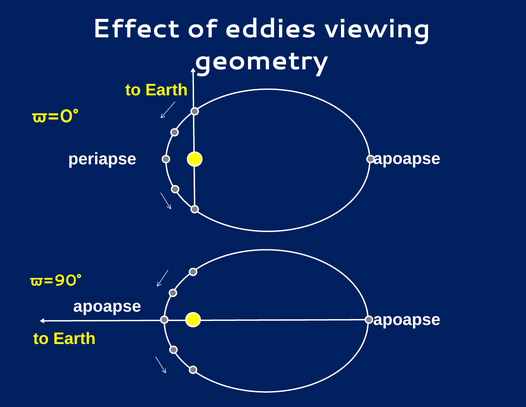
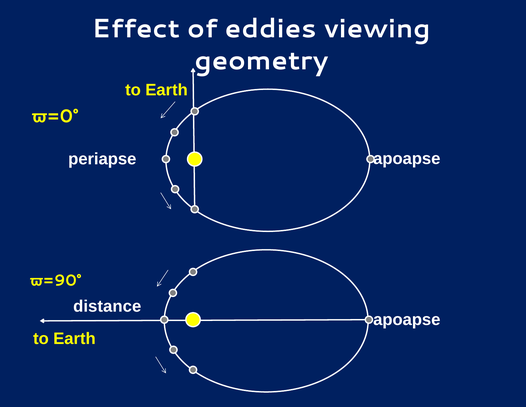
apoapse at (107, 306): apoapse -> distance
